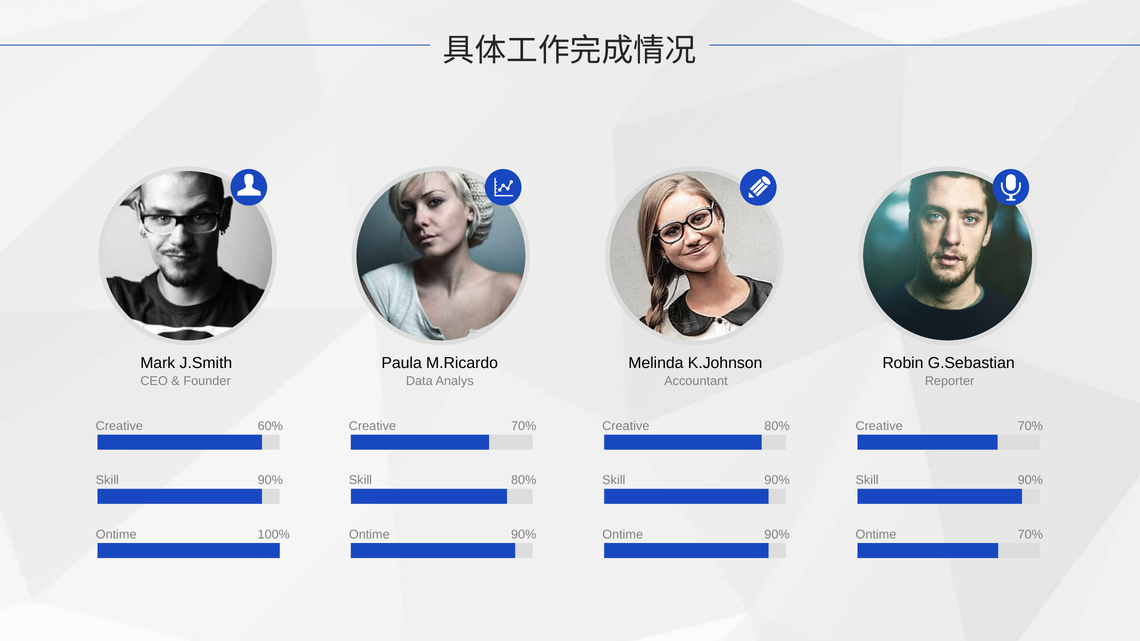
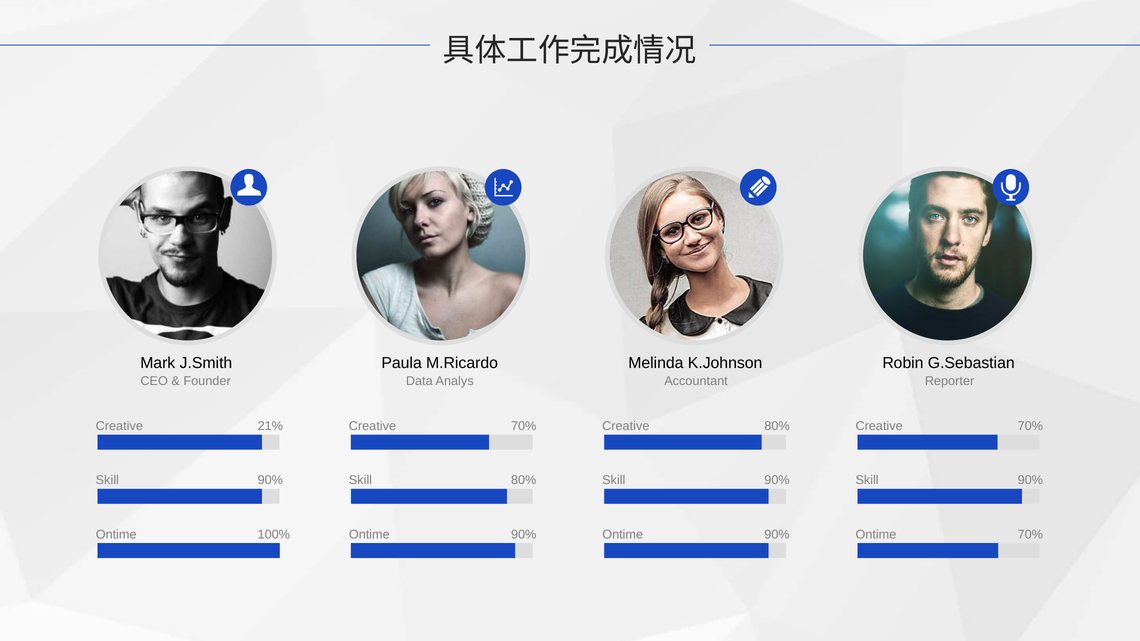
60%: 60% -> 21%
